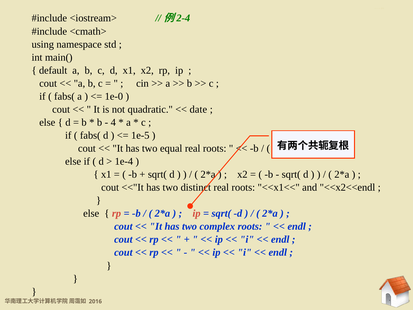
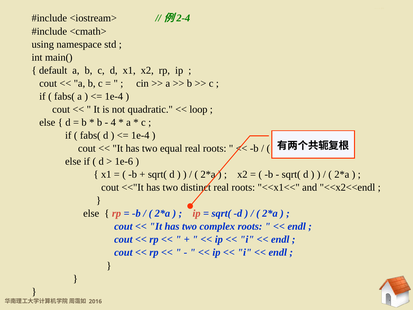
1e-0 at (114, 96): 1e-0 -> 1e-4
date: date -> loop
1e-5 at (140, 135): 1e-5 -> 1e-4
1e-4: 1e-4 -> 1e-6
